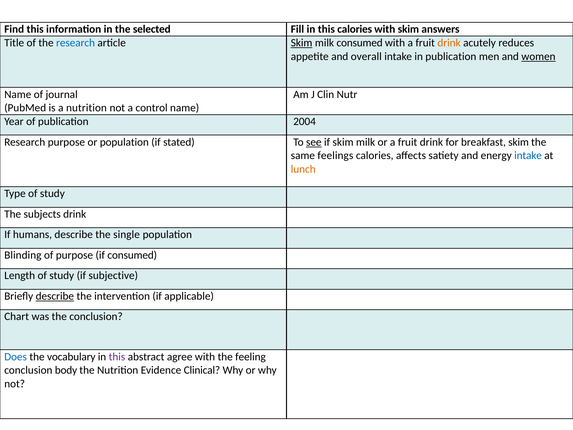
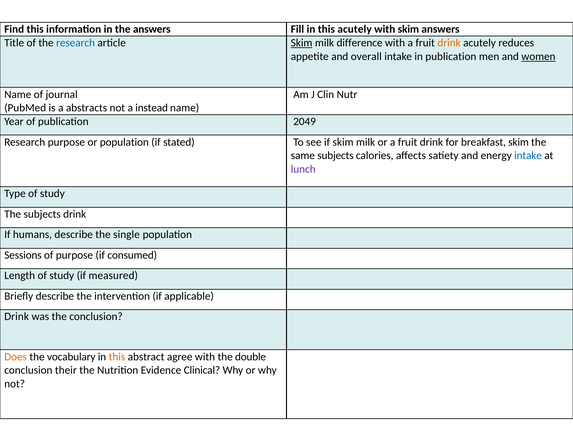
the selected: selected -> answers
this calories: calories -> acutely
milk consumed: consumed -> difference
a nutrition: nutrition -> abstracts
control: control -> instead
2004: 2004 -> 2049
see underline: present -> none
same feelings: feelings -> subjects
lunch colour: orange -> purple
Blinding: Blinding -> Sessions
subjective: subjective -> measured
describe at (55, 296) underline: present -> none
Chart at (17, 316): Chart -> Drink
Does colour: blue -> orange
this at (117, 356) colour: purple -> orange
feeling: feeling -> double
body: body -> their
